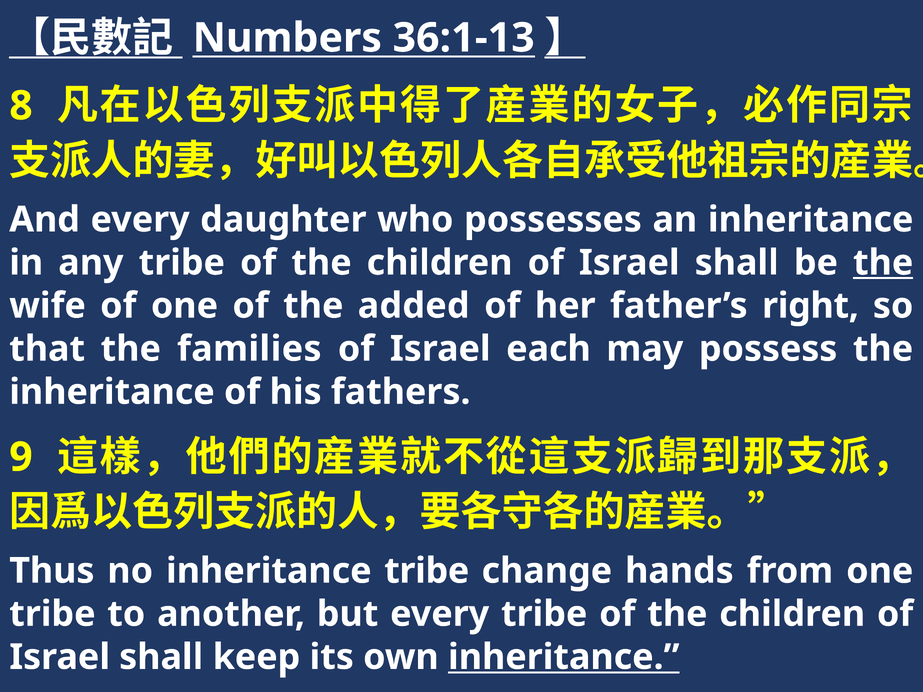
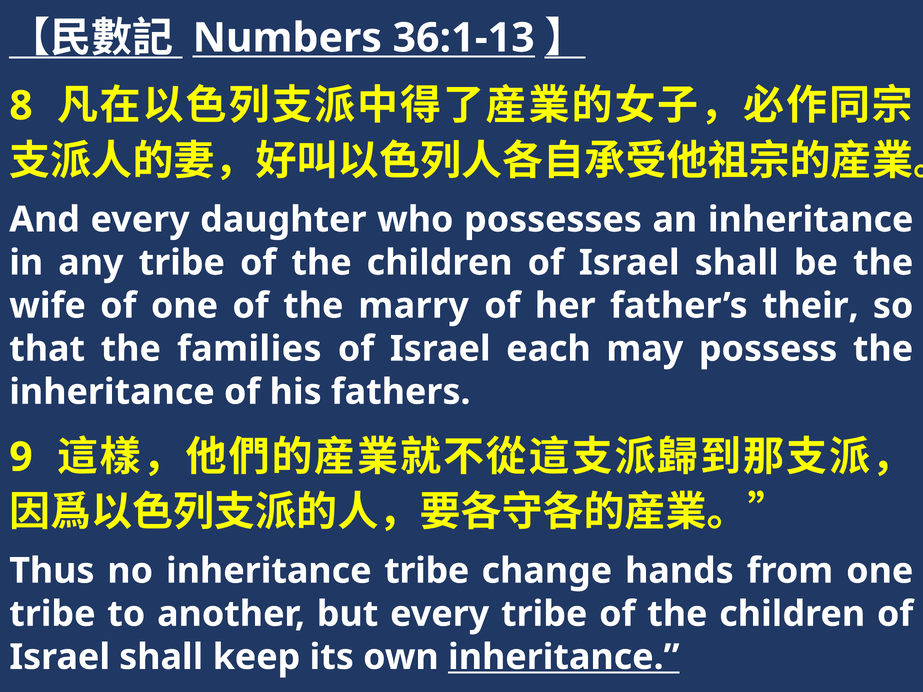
the at (883, 263) underline: present -> none
added: added -> marry
right: right -> their
